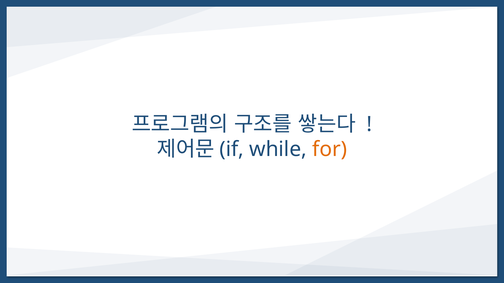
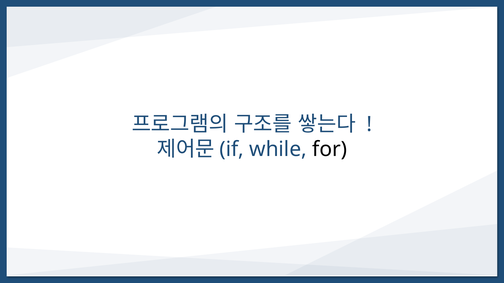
for colour: orange -> black
